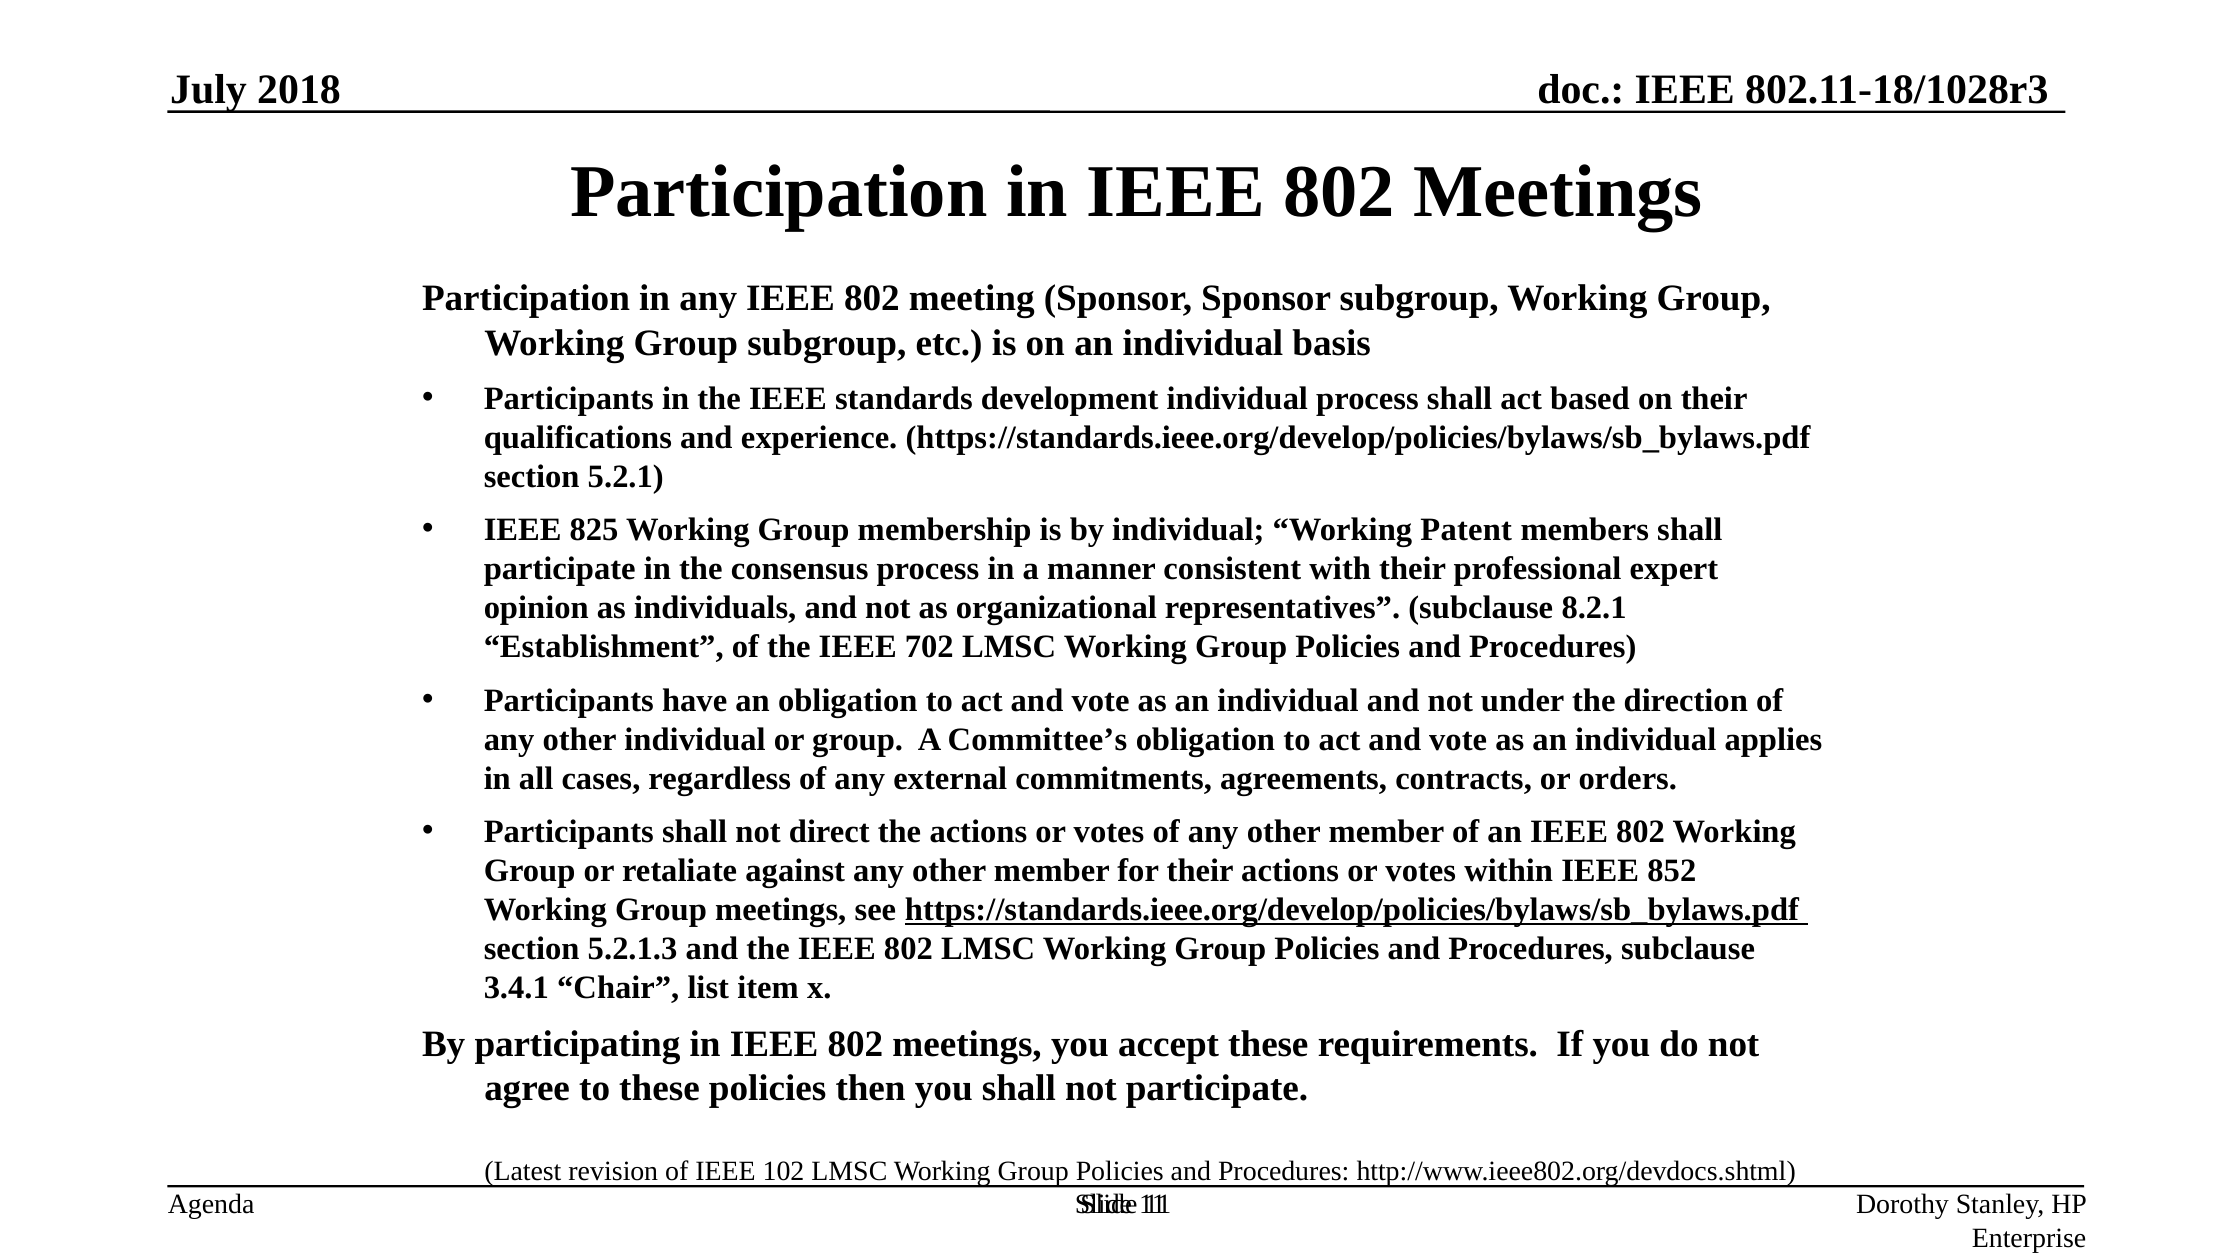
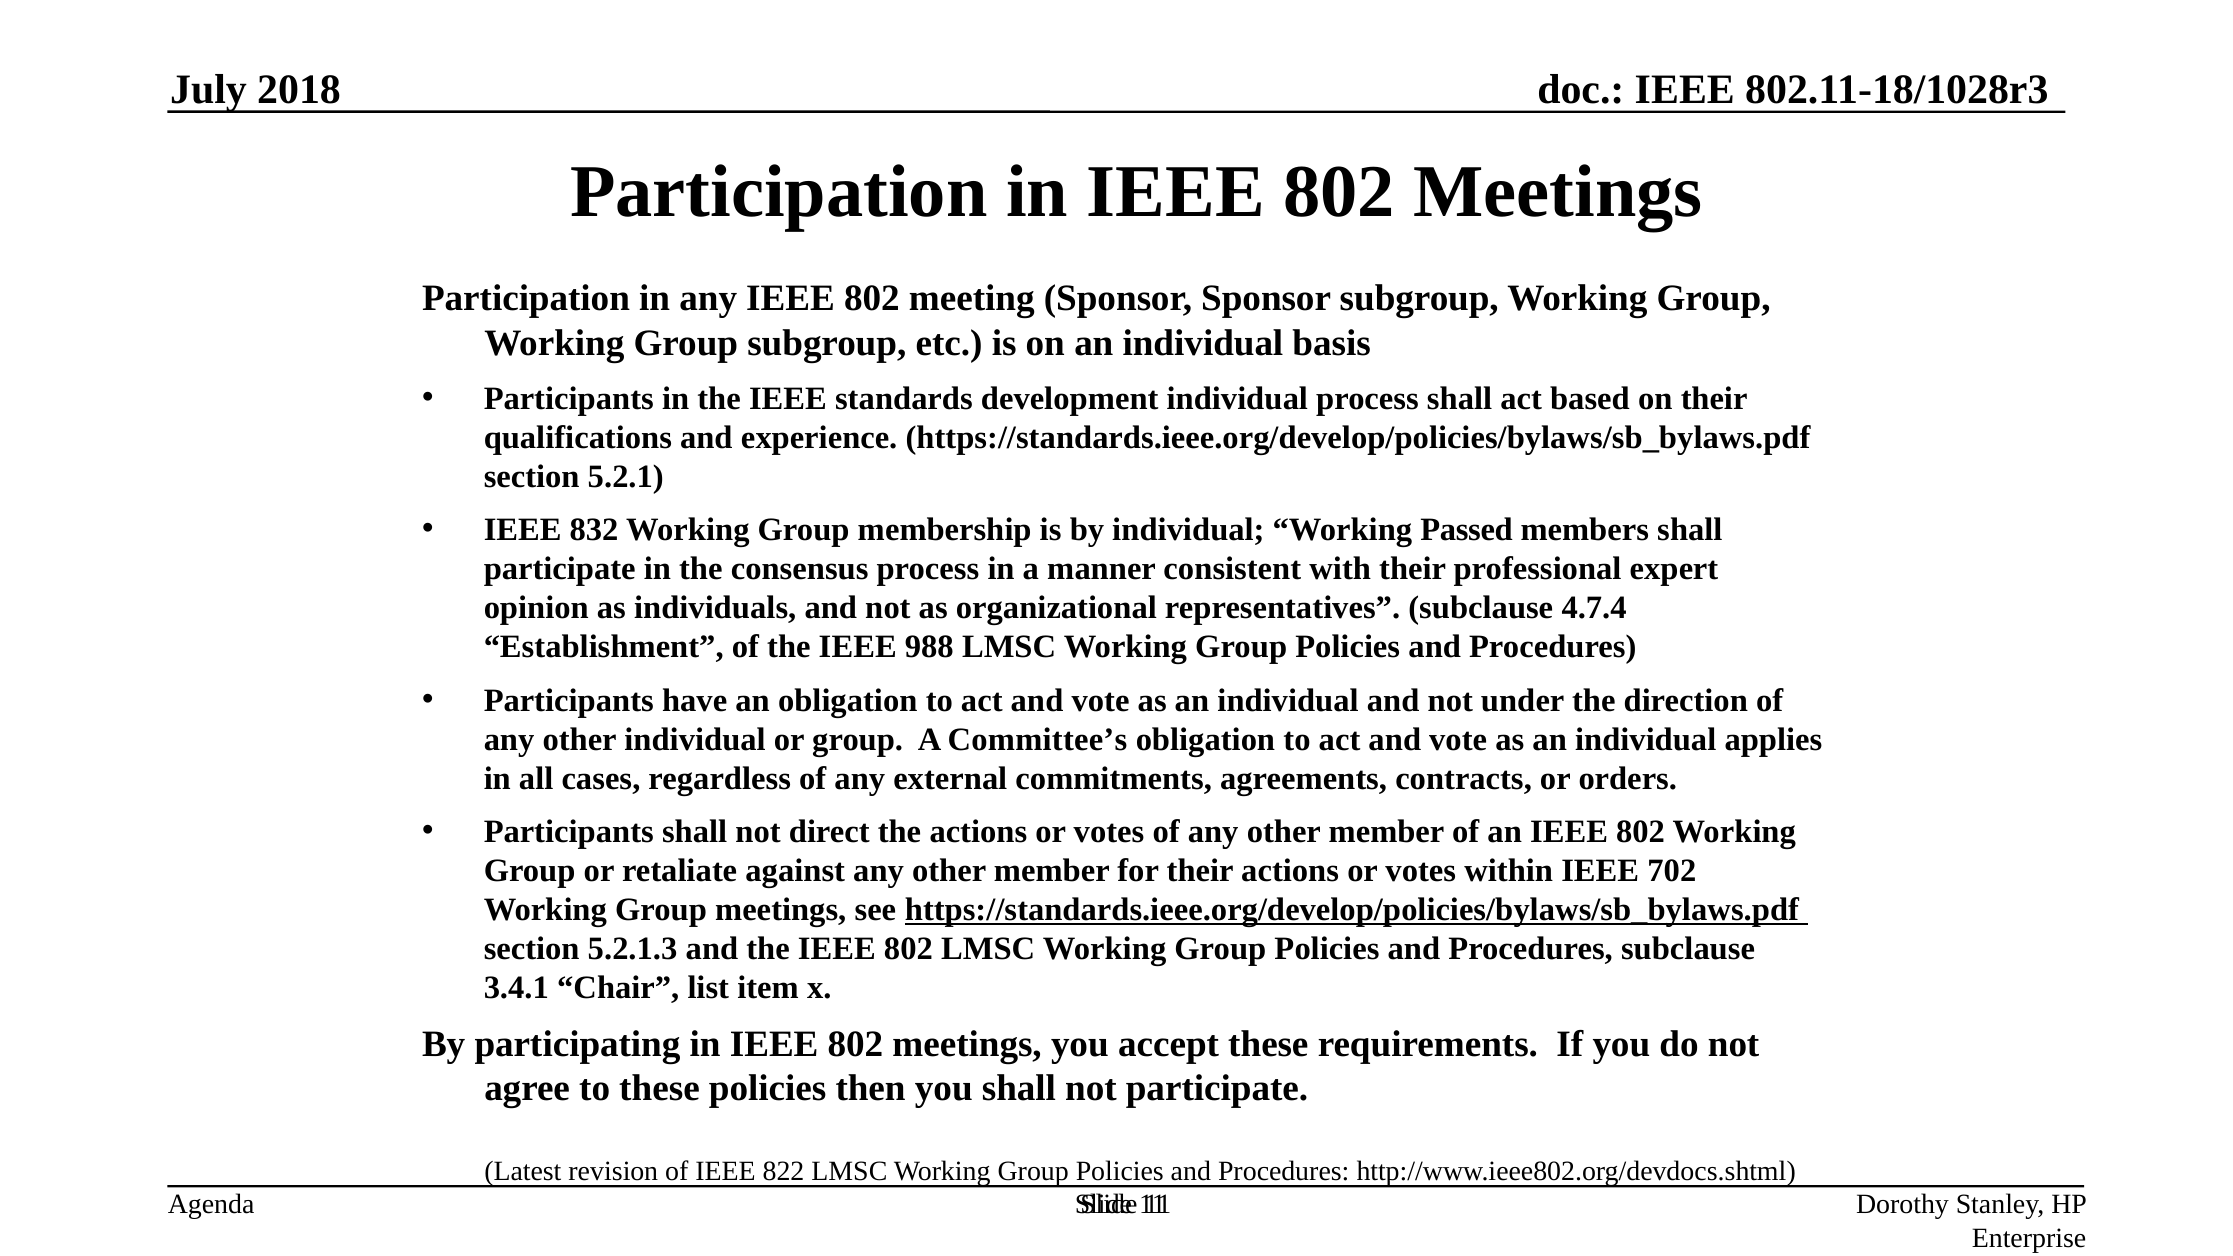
825: 825 -> 832
Patent: Patent -> Passed
8.2.1: 8.2.1 -> 4.7.4
702: 702 -> 988
852: 852 -> 702
102: 102 -> 822
